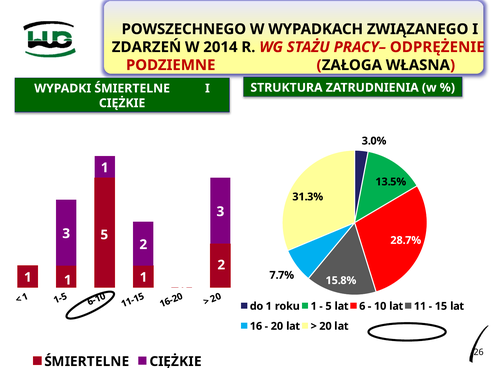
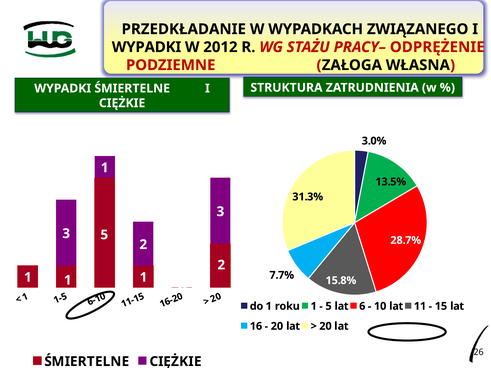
POWSZECHNEGO: POWSZECHNEGO -> PRZEDKŁADANIE
ZDARZEŃ at (146, 47): ZDARZEŃ -> WYPADKI
2014: 2014 -> 2012
